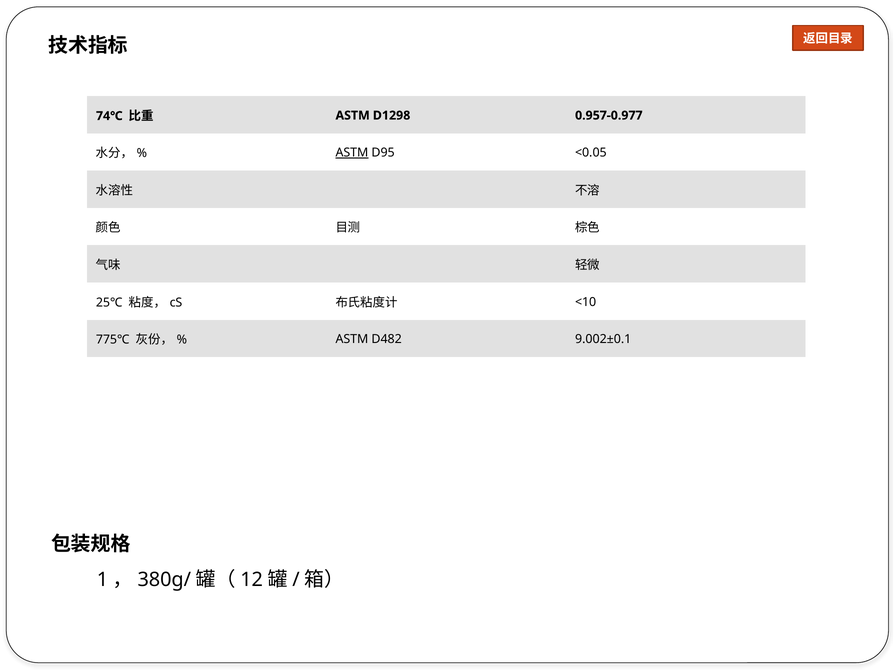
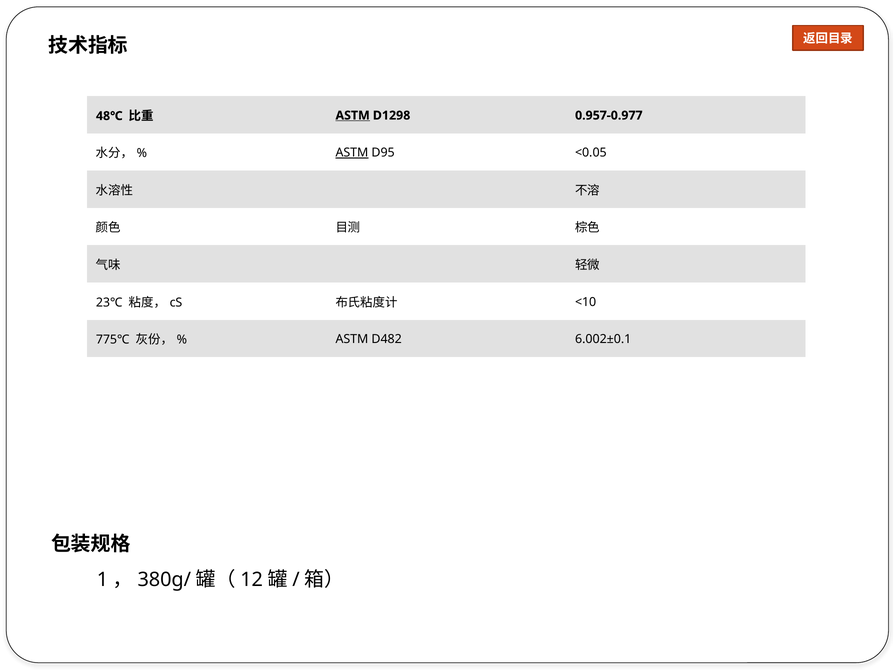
74℃: 74℃ -> 48℃
ASTM at (353, 115) underline: none -> present
25℃: 25℃ -> 23℃
9.002±0.1: 9.002±0.1 -> 6.002±0.1
